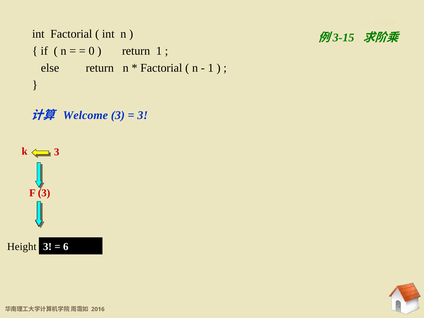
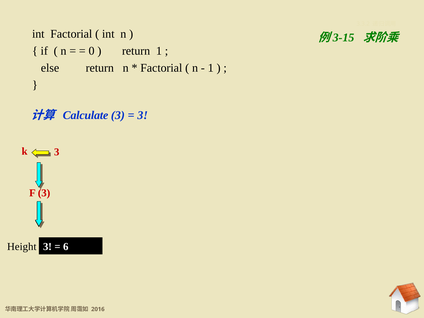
Welcome: Welcome -> Calculate
